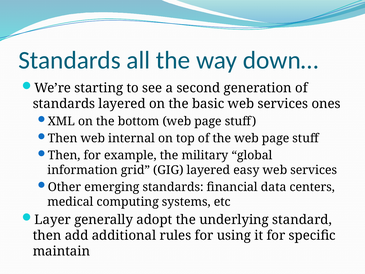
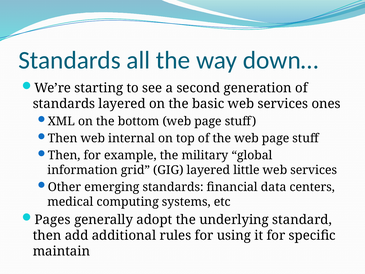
easy: easy -> little
Layer: Layer -> Pages
